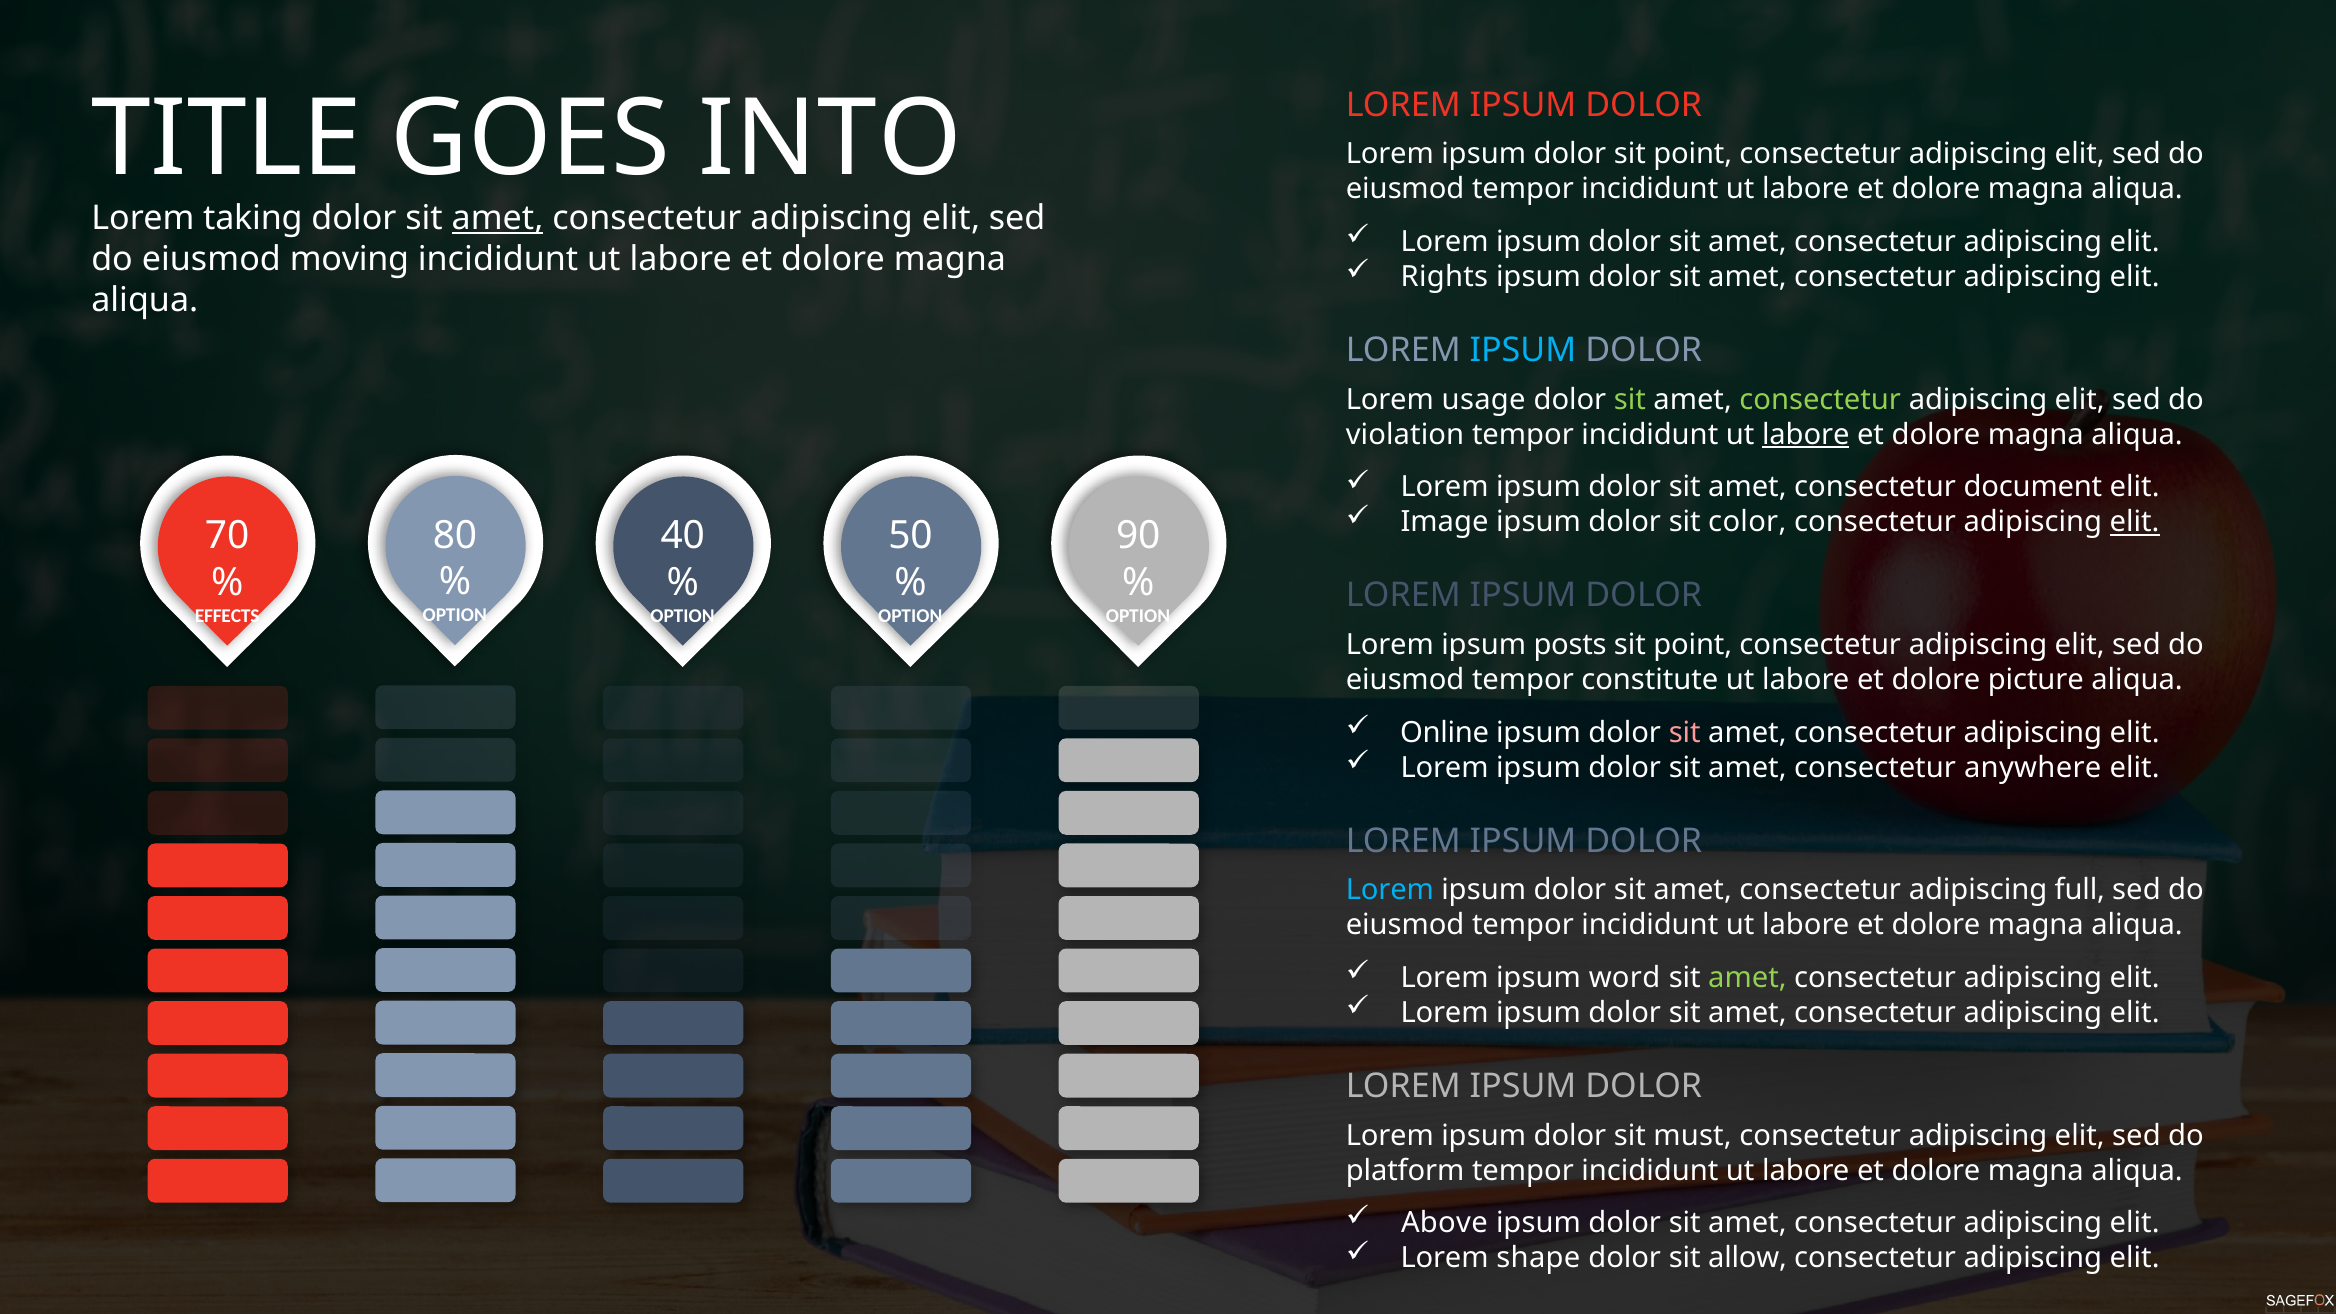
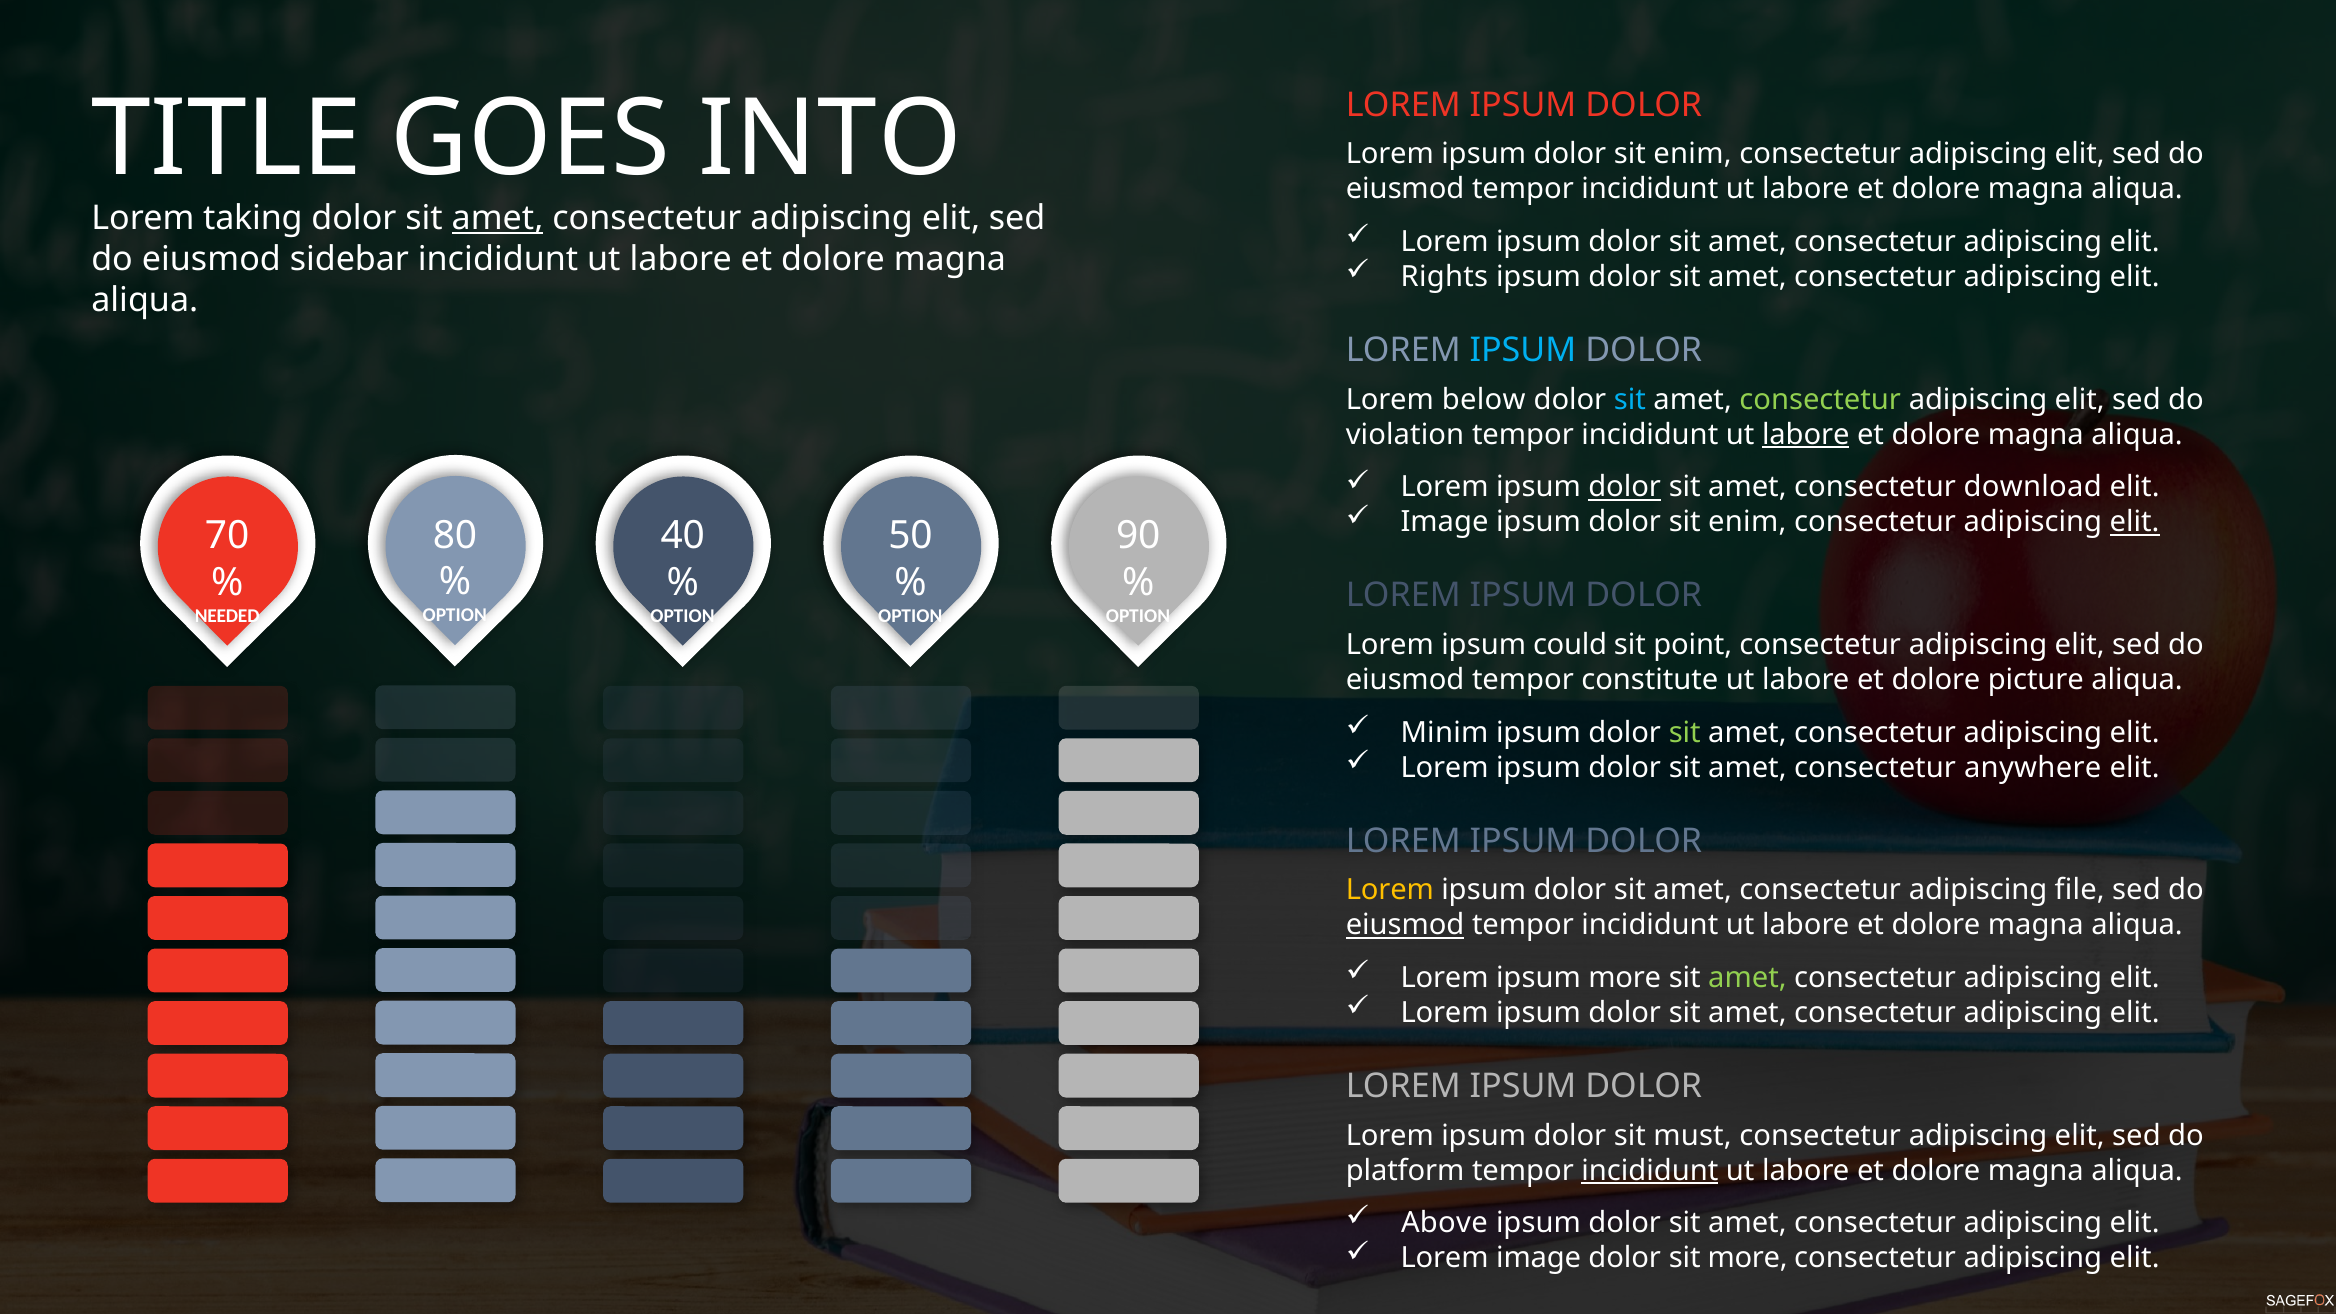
point at (1693, 154): point -> enim
moving: moving -> sidebar
usage: usage -> below
sit at (1630, 400) colour: light green -> light blue
dolor at (1625, 487) underline: none -> present
document: document -> download
color at (1747, 522): color -> enim
EFFECTS: EFFECTS -> NEEDED
posts: posts -> could
Online: Online -> Minim
sit at (1685, 732) colour: pink -> light green
Lorem at (1390, 890) colour: light blue -> yellow
full: full -> file
eiusmod at (1405, 925) underline: none -> present
ipsum word: word -> more
incididunt at (1650, 1170) underline: none -> present
Lorem shape: shape -> image
sit allow: allow -> more
